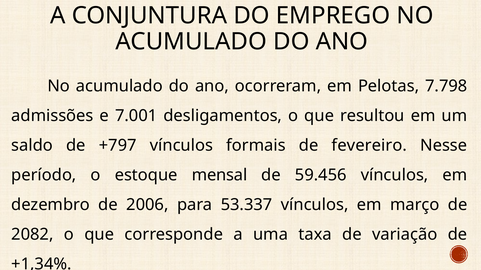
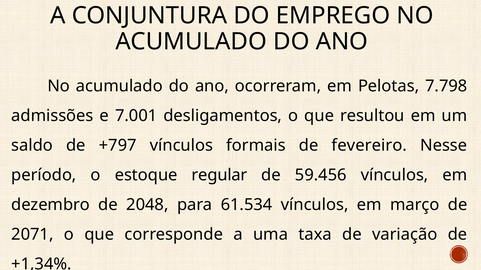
mensal: mensal -> regular
2006: 2006 -> 2048
53.337: 53.337 -> 61.534
2082: 2082 -> 2071
